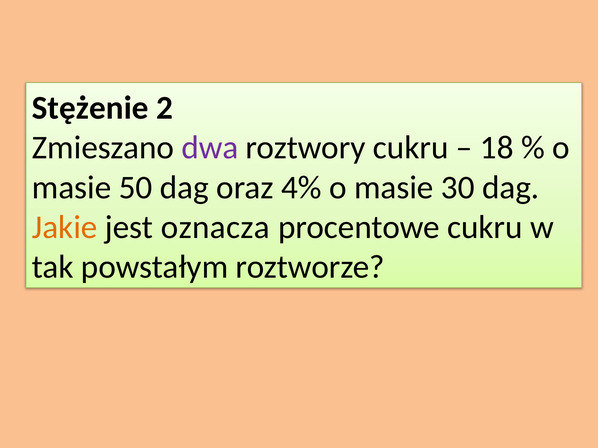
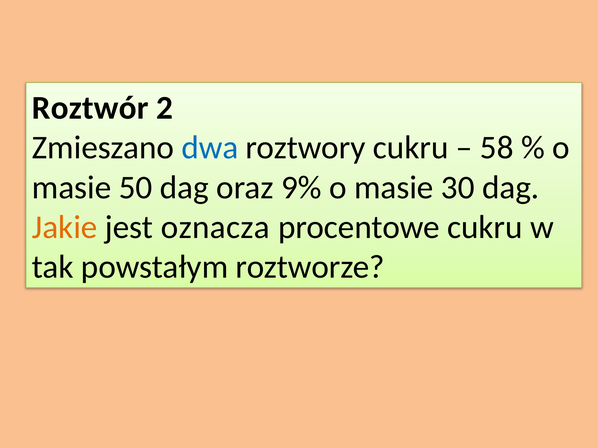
Stężenie: Stężenie -> Roztwór
dwa colour: purple -> blue
18: 18 -> 58
4%: 4% -> 9%
